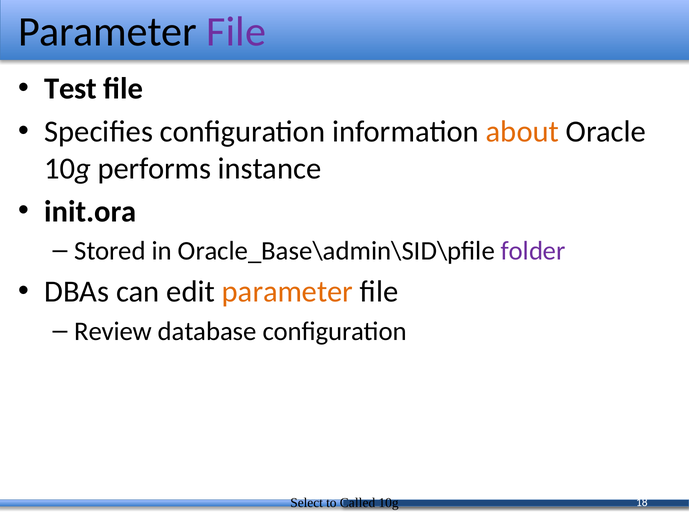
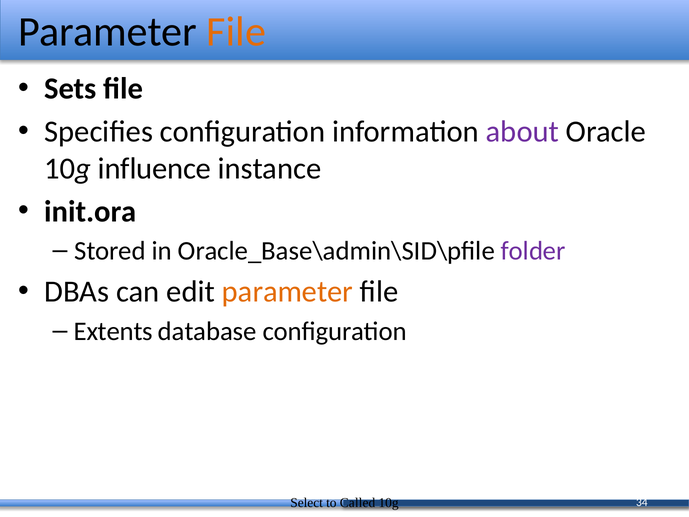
File at (236, 32) colour: purple -> orange
Test: Test -> Sets
about colour: orange -> purple
performs: performs -> influence
Review: Review -> Extents
18: 18 -> 34
